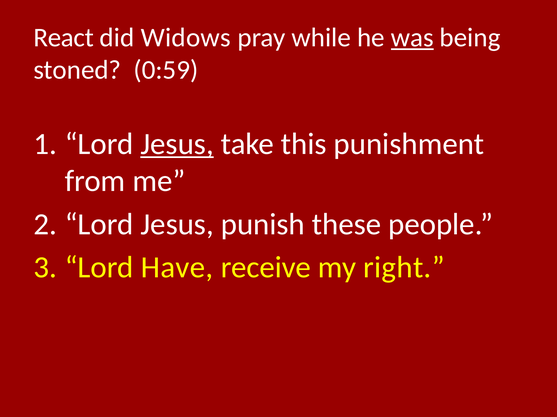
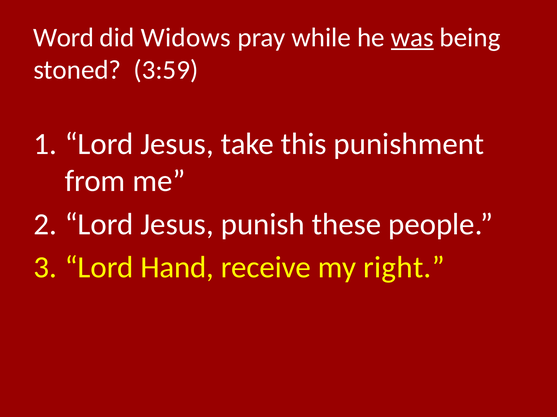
React: React -> Word
0:59: 0:59 -> 3:59
Jesus at (177, 144) underline: present -> none
Have: Have -> Hand
